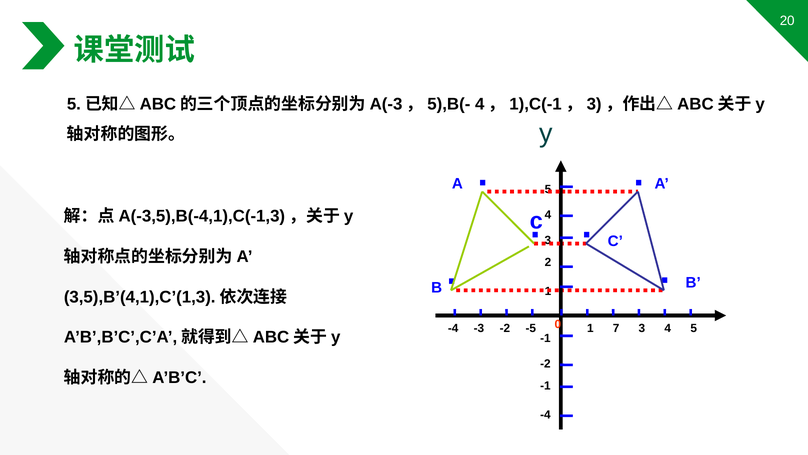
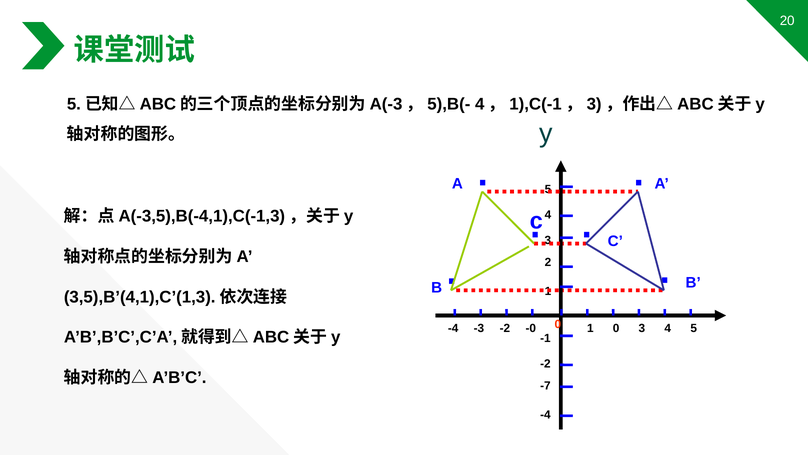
1 7: 7 -> 0
-5: -5 -> -0
-1 at (545, 385): -1 -> -7
